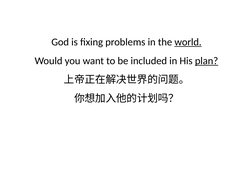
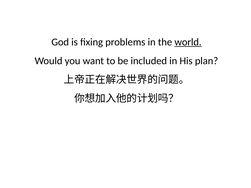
plan underline: present -> none
